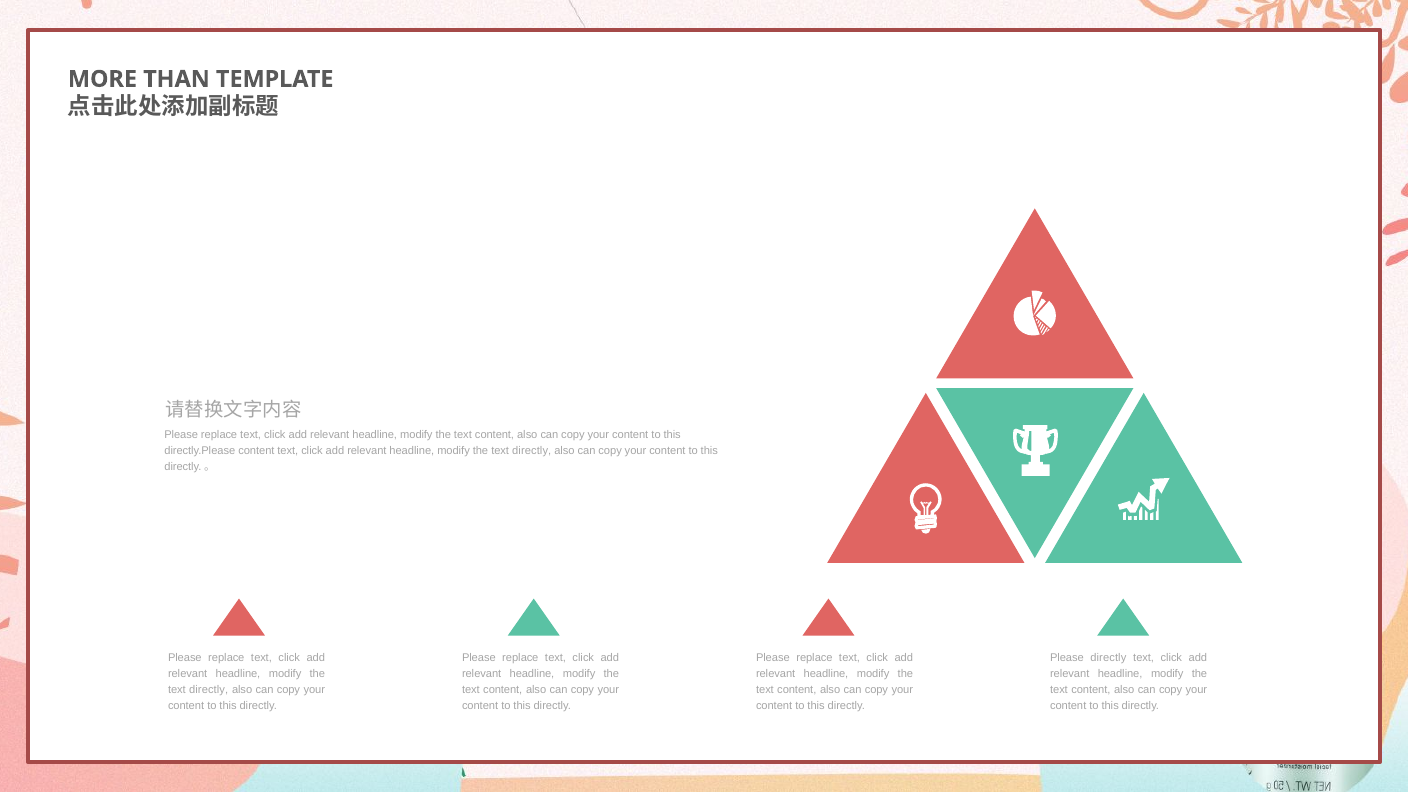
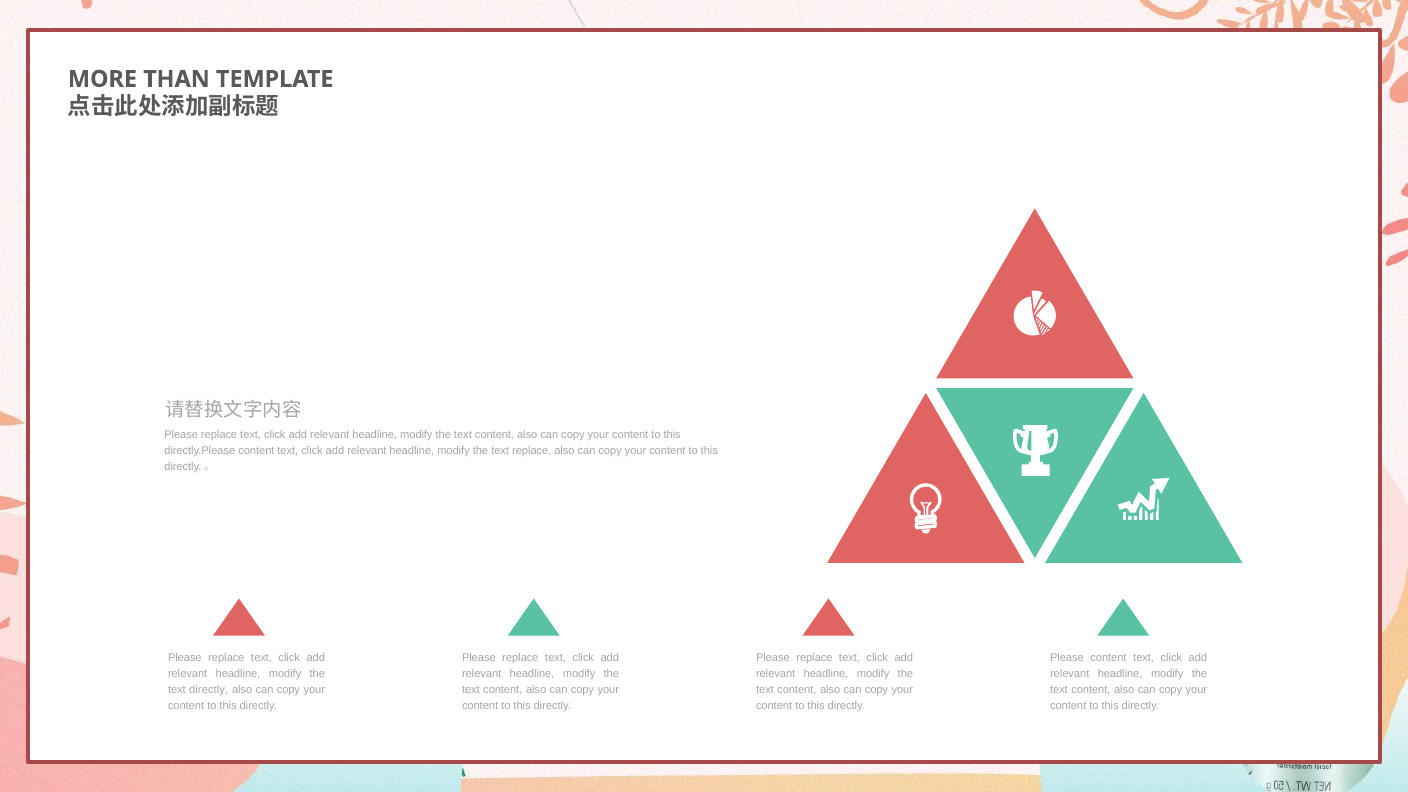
directly at (532, 451): directly -> replace
Please directly: directly -> content
